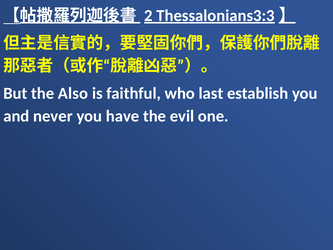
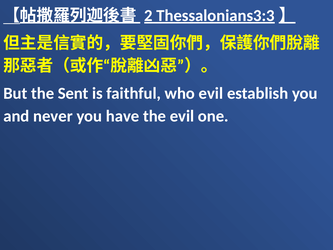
Also: Also -> Sent
who last: last -> evil
